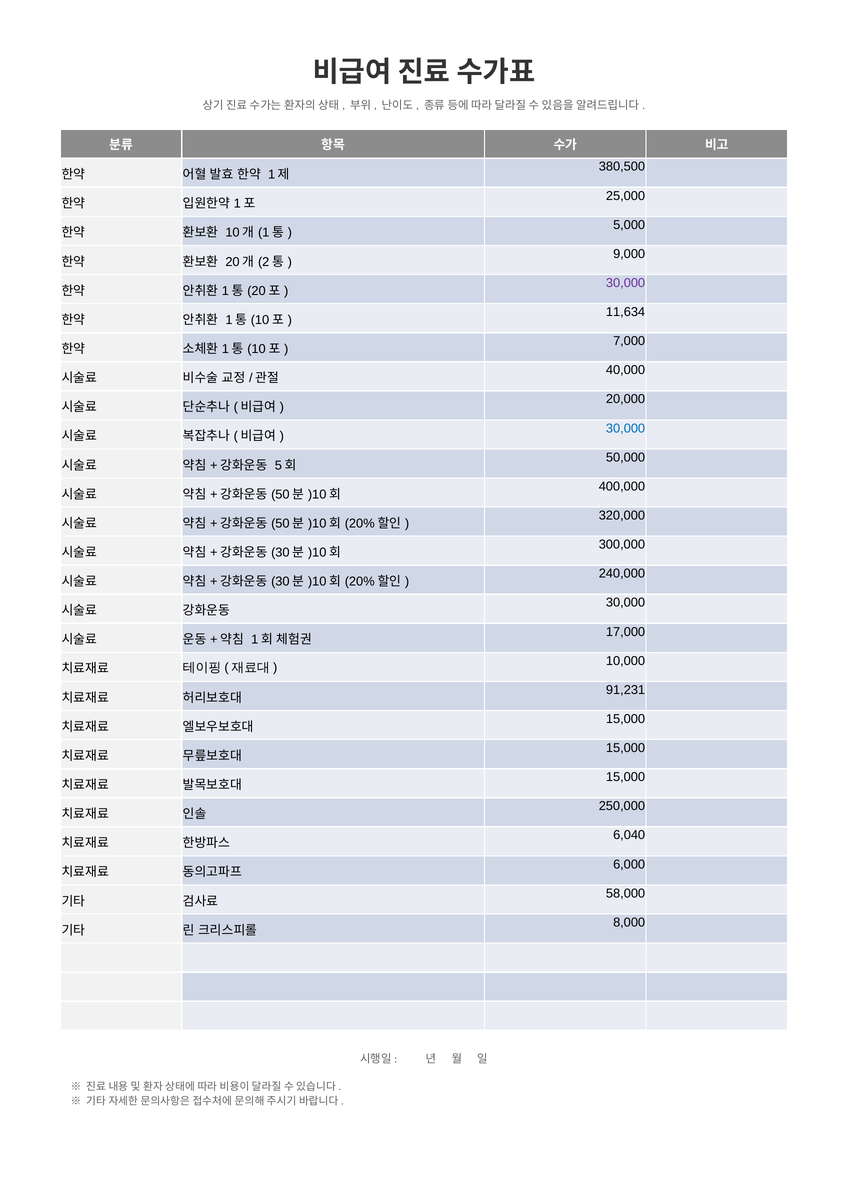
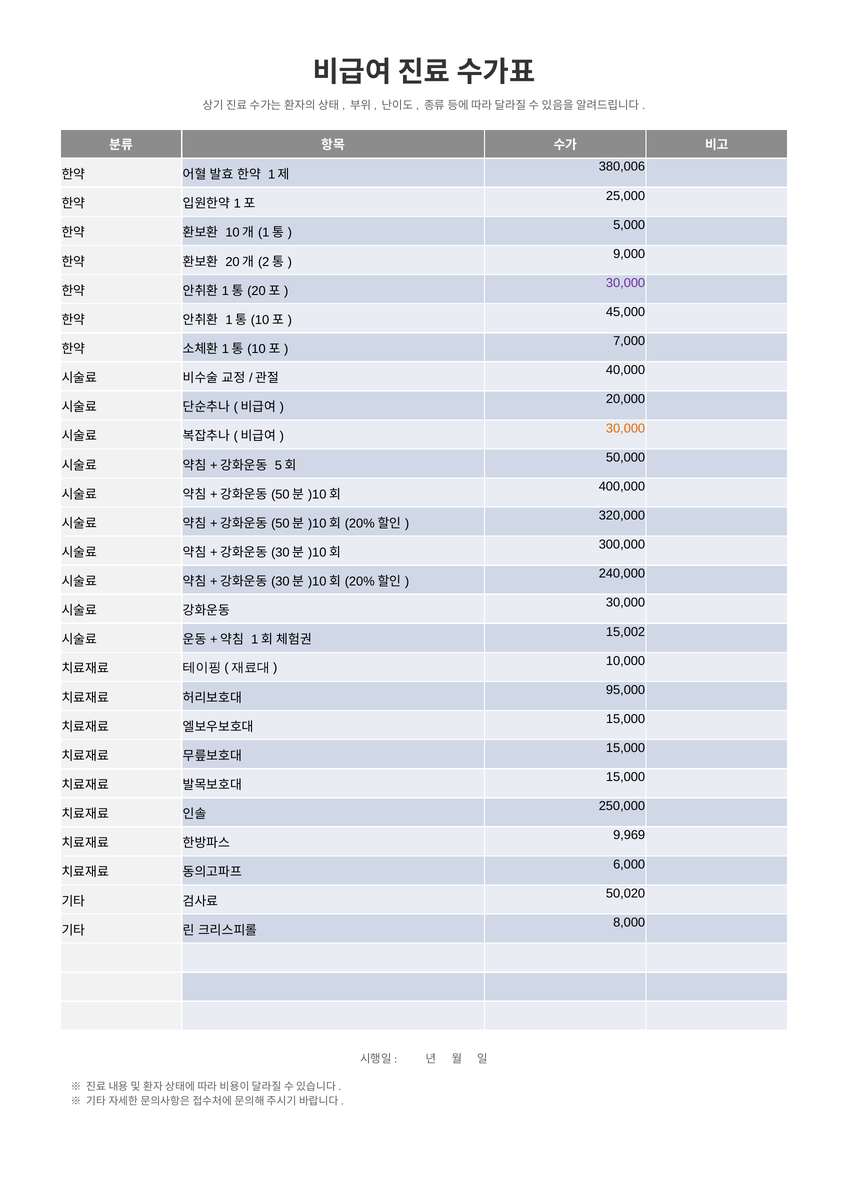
380,500: 380,500 -> 380,006
11,634: 11,634 -> 45,000
30,000 at (626, 428) colour: blue -> orange
17,000: 17,000 -> 15,002
91,231: 91,231 -> 95,000
6,040: 6,040 -> 9,969
58,000: 58,000 -> 50,020
